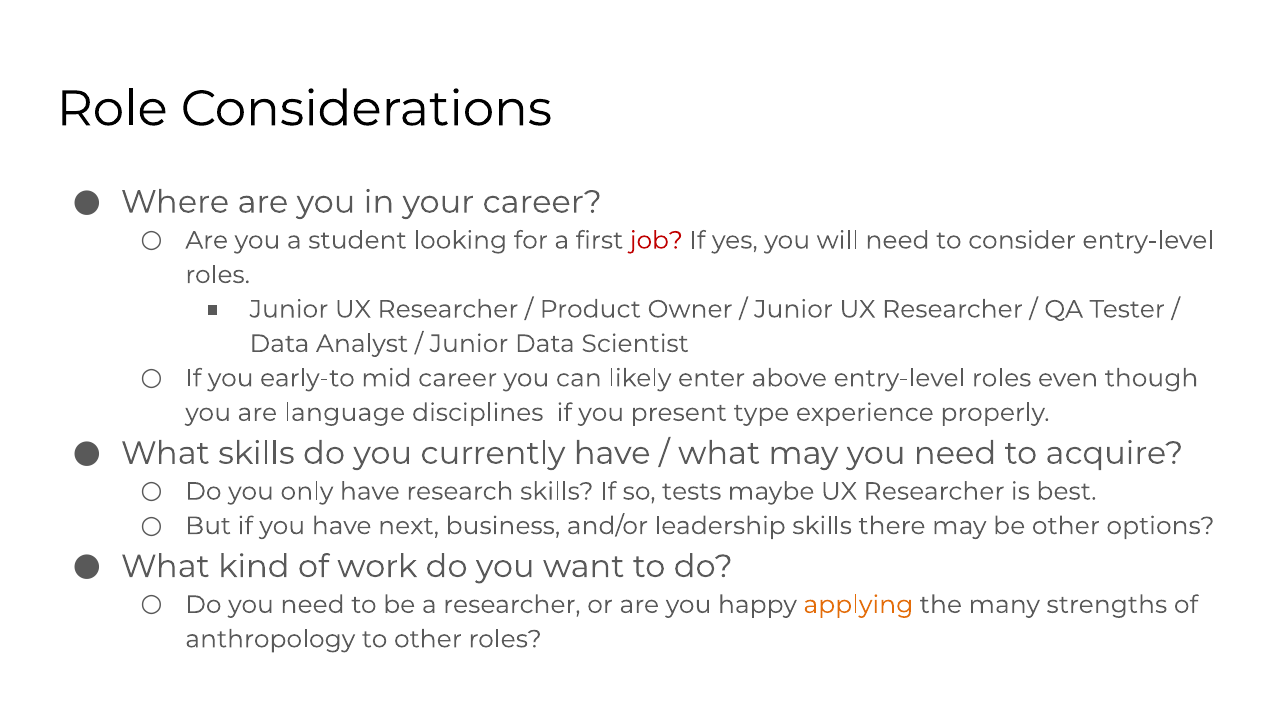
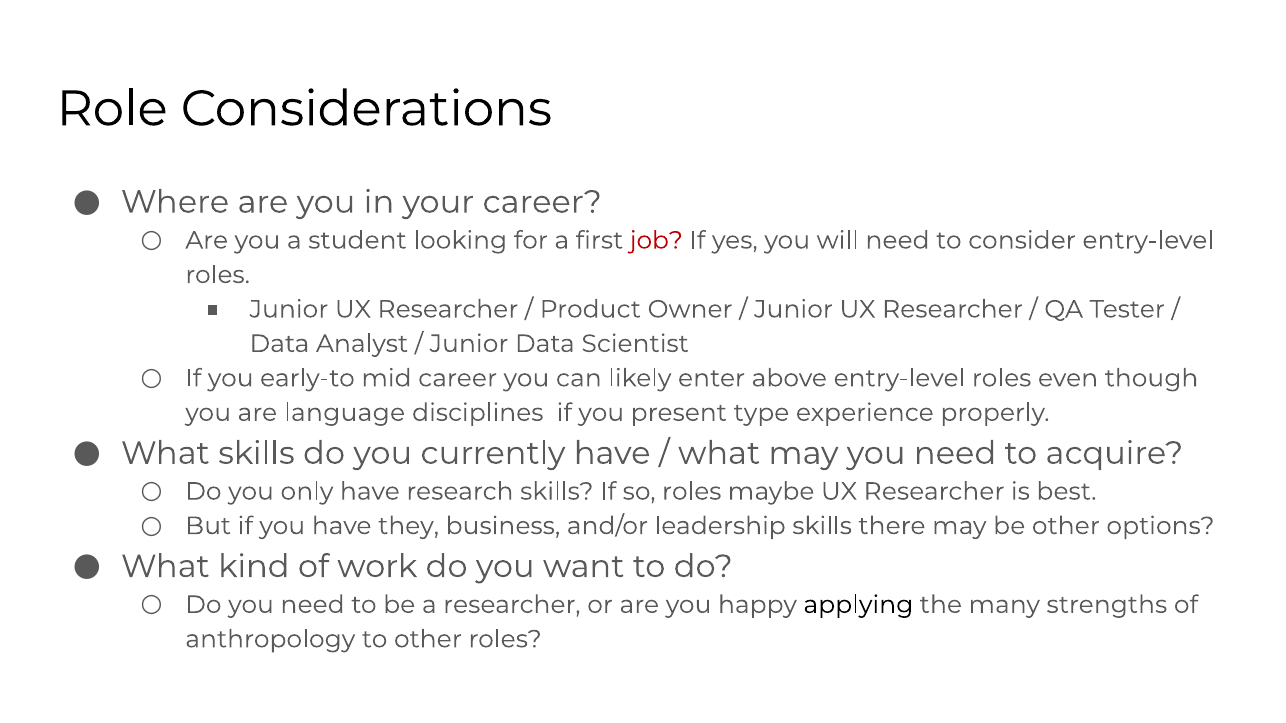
so tests: tests -> roles
next: next -> they
applying colour: orange -> black
